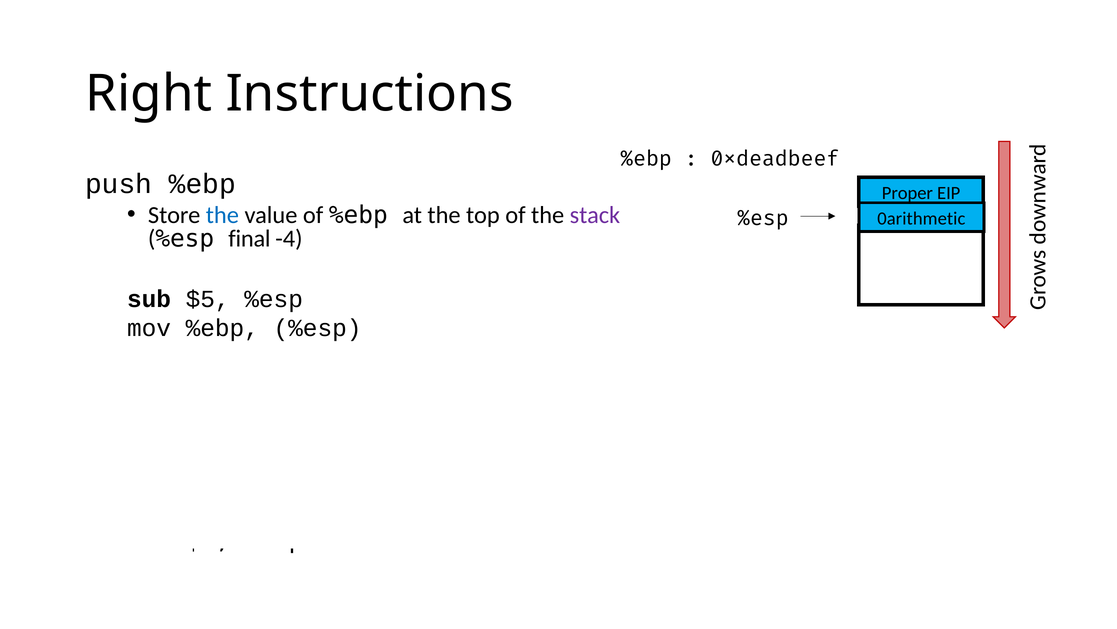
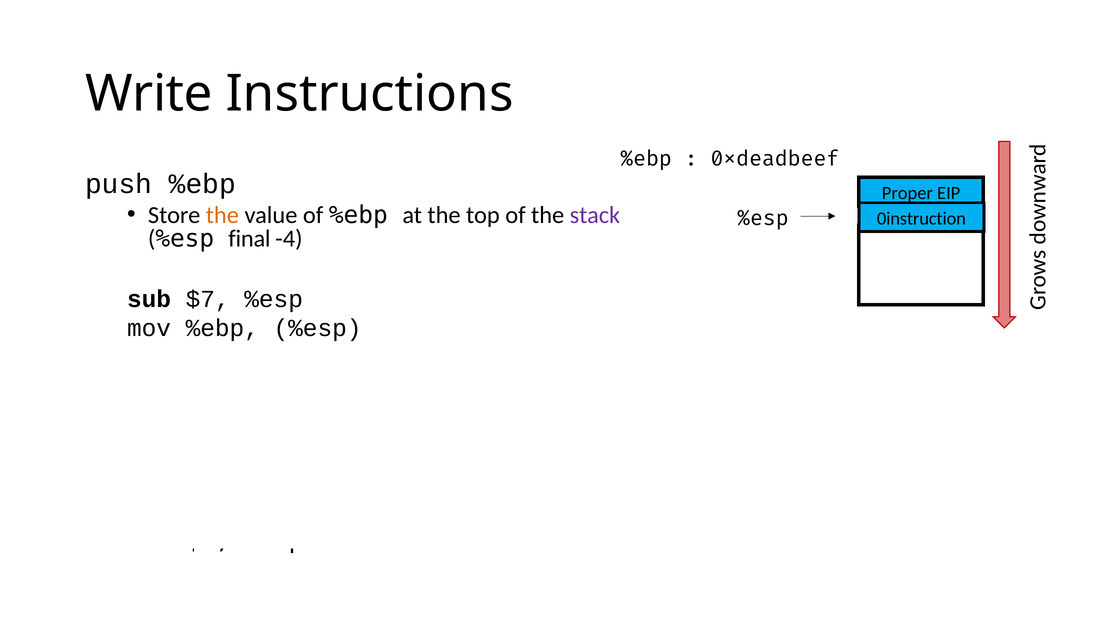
Right: Right -> Write
the at (222, 215) colour: blue -> orange
0arithmetic: 0arithmetic -> 0instruction
$5: $5 -> $7
